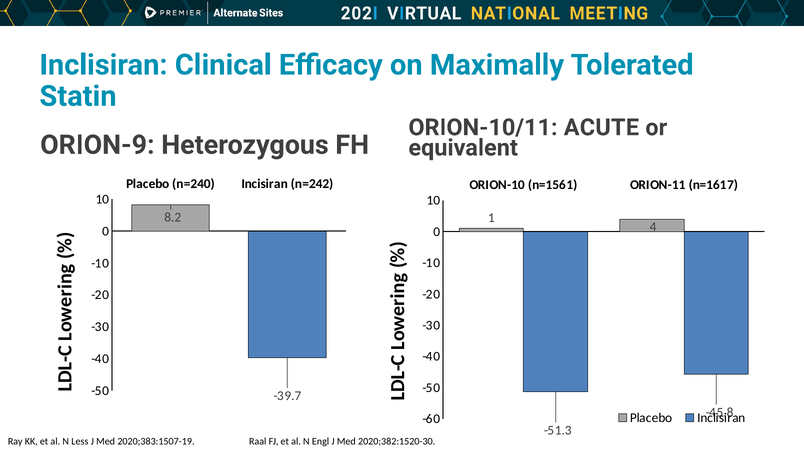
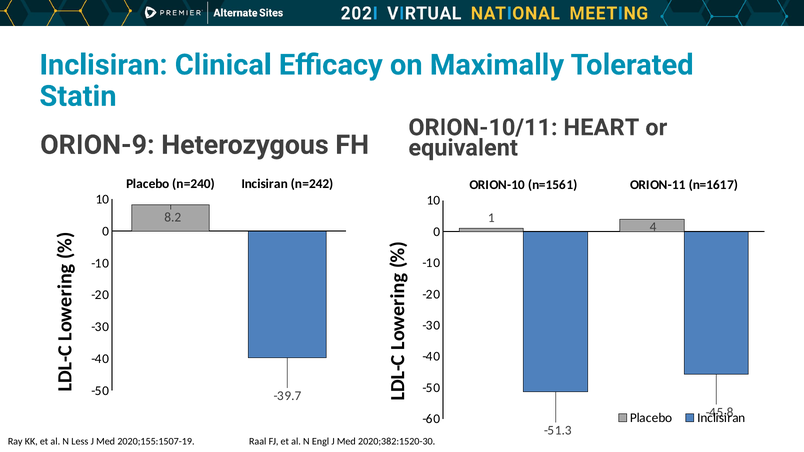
ACUTE: ACUTE -> HEART
2020;383:1507-19: 2020;383:1507-19 -> 2020;155:1507-19
